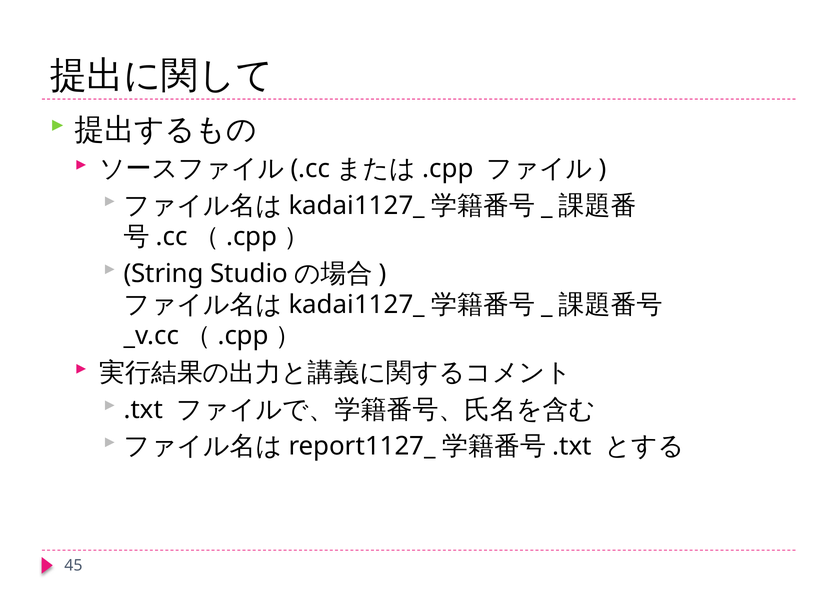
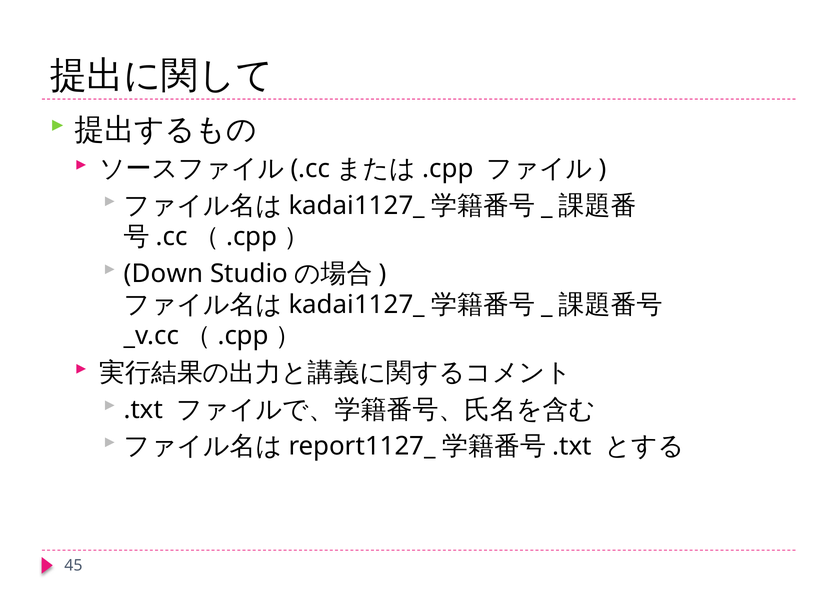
String: String -> Down
